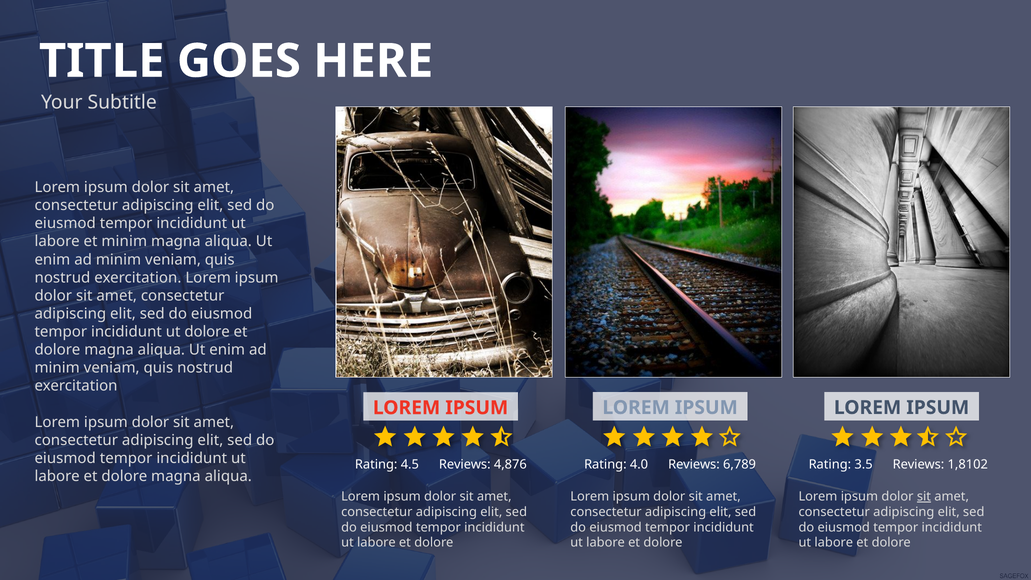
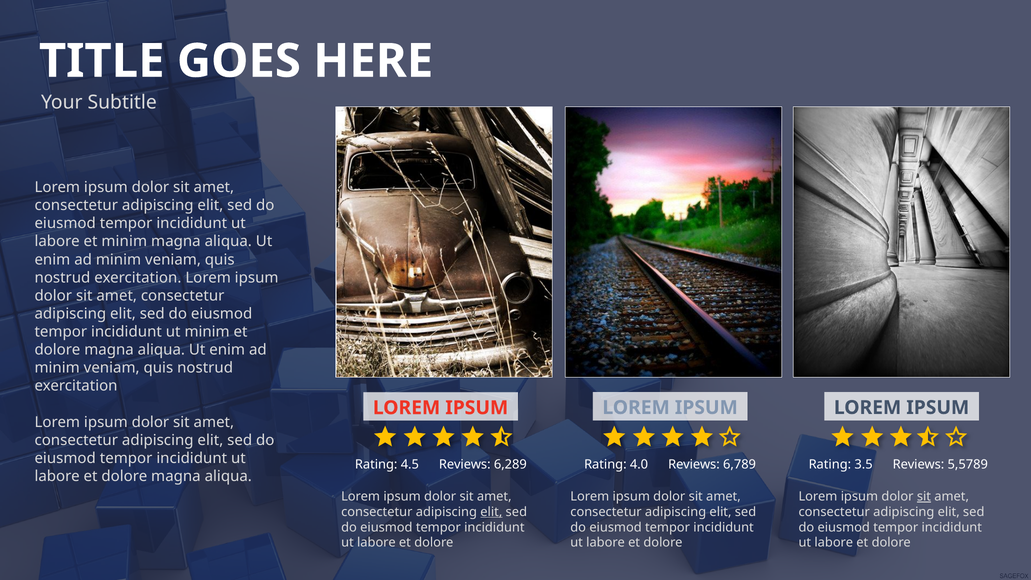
ut dolore: dolore -> minim
4,876: 4,876 -> 6,289
1,8102: 1,8102 -> 5,5789
elit at (491, 512) underline: none -> present
